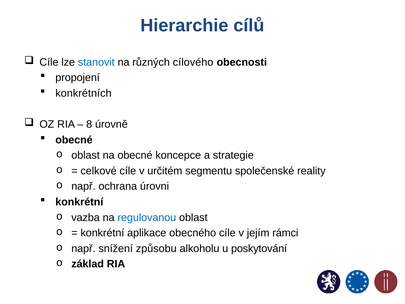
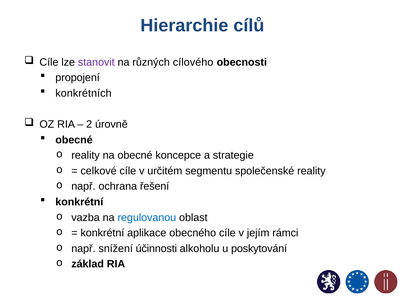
stanovit colour: blue -> purple
8: 8 -> 2
oblast at (86, 155): oblast -> reality
úrovni: úrovni -> řešení
způsobu: způsobu -> účinnosti
